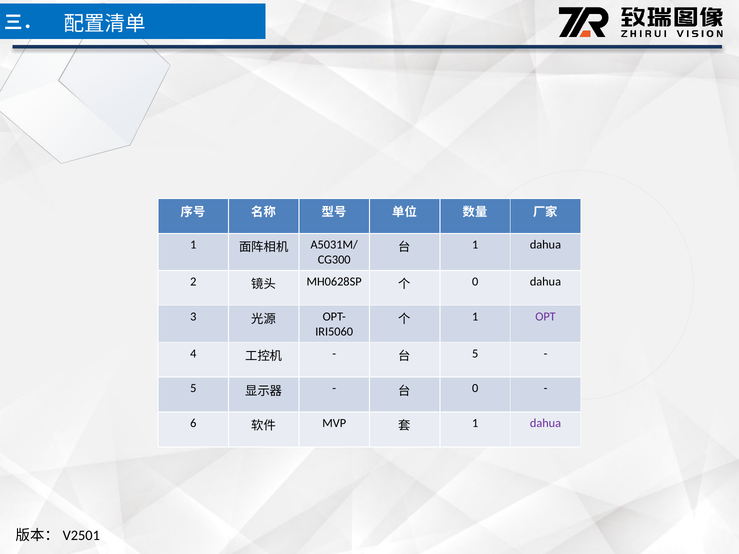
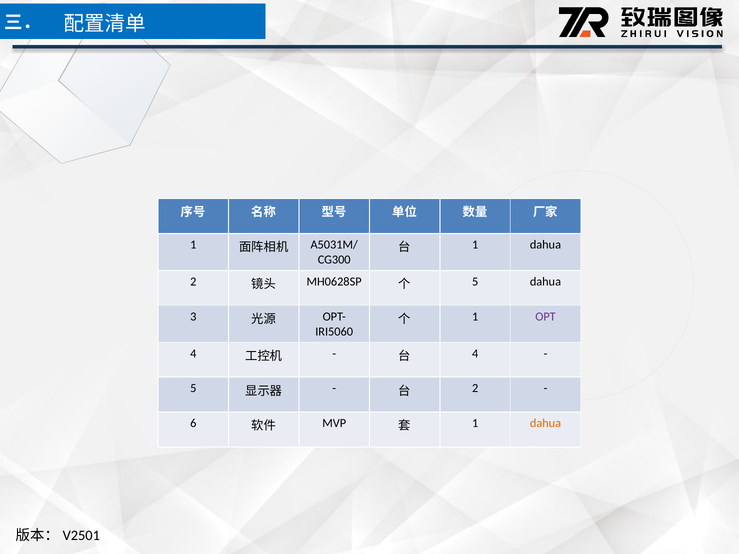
0 at (475, 282): 0 -> 5
5 at (475, 354): 5 -> 4
0 at (475, 389): 0 -> 2
dahua at (545, 424) colour: purple -> orange
